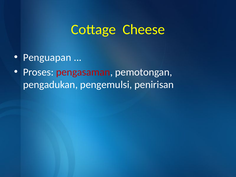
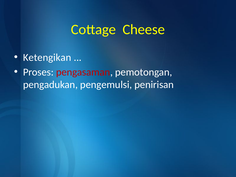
Penguapan: Penguapan -> Ketengikan
